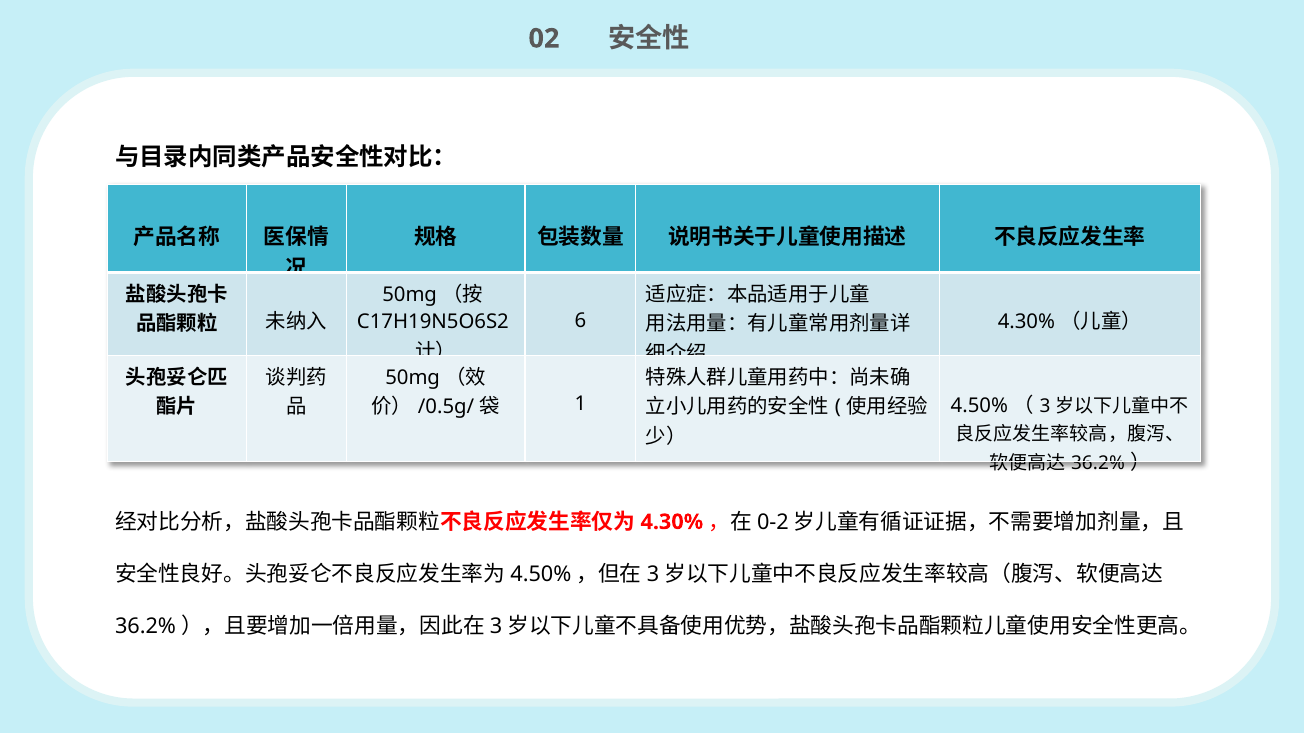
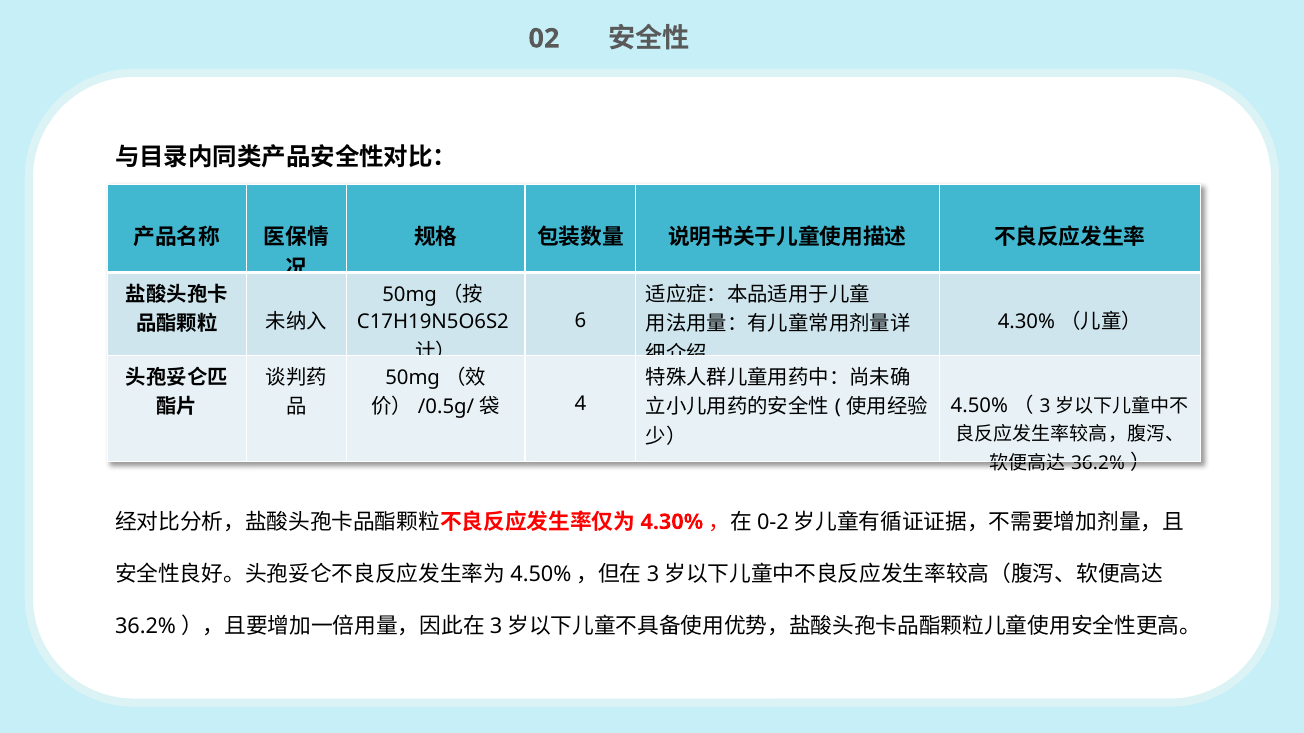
1: 1 -> 4
